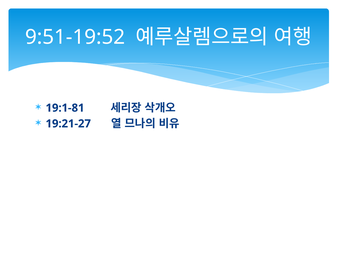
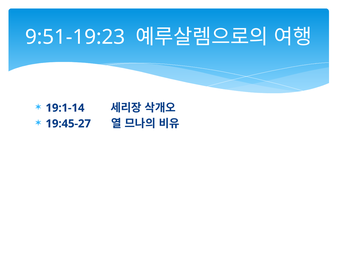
9:51-19:52: 9:51-19:52 -> 9:51-19:23
19:1-81: 19:1-81 -> 19:1-14
19:21-27: 19:21-27 -> 19:45-27
